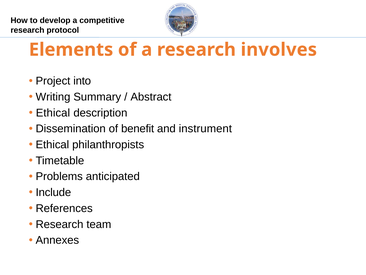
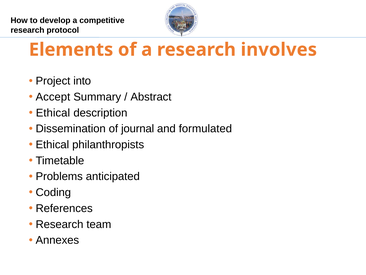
Writing: Writing -> Accept
benefit: benefit -> journal
instrument: instrument -> formulated
Include: Include -> Coding
